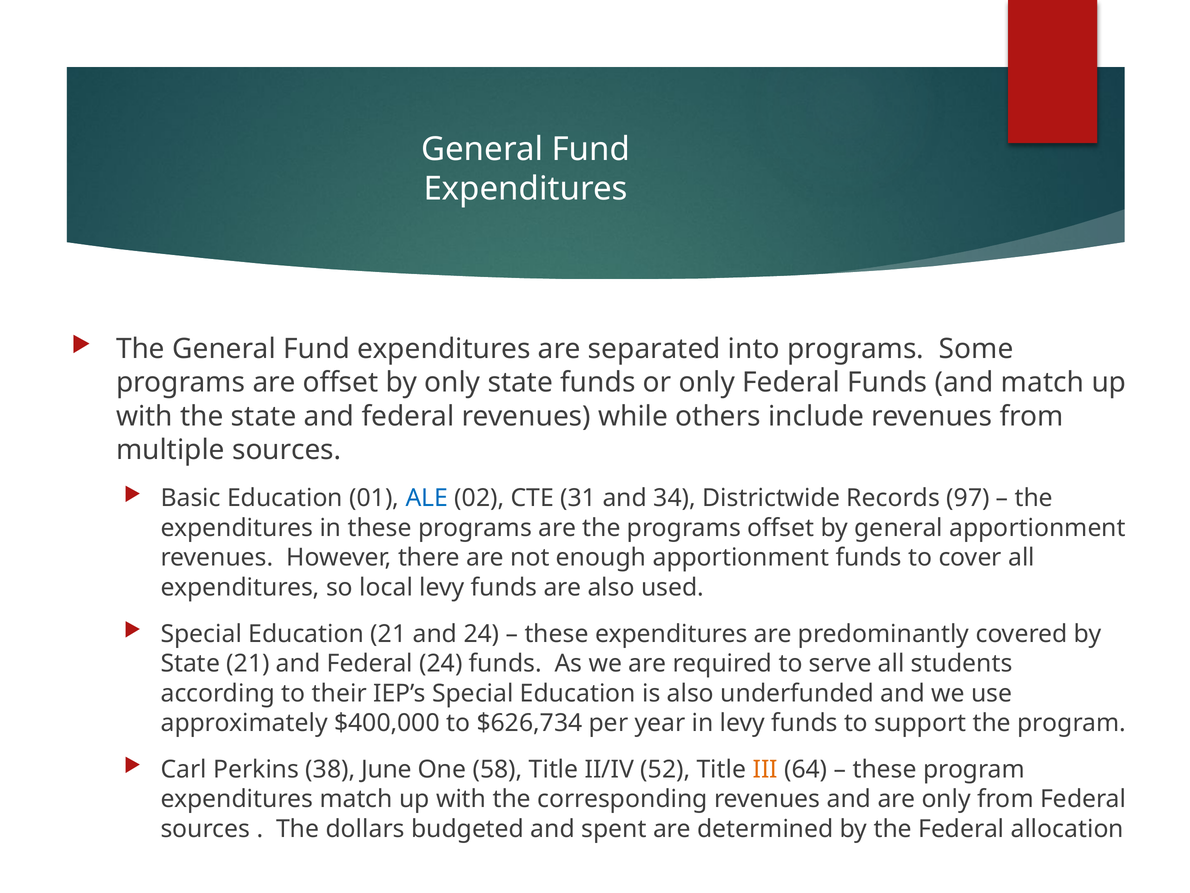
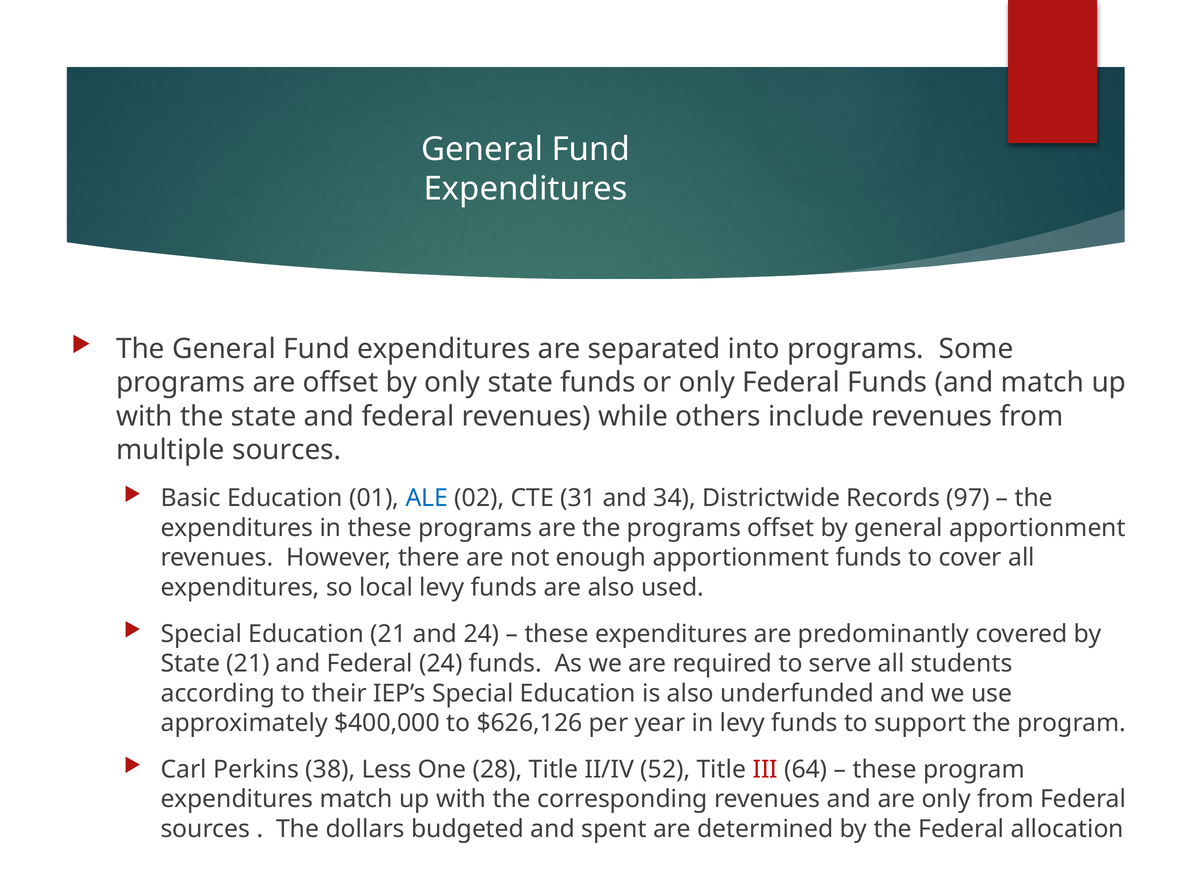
$626,734: $626,734 -> $626,126
June: June -> Less
58: 58 -> 28
III colour: orange -> red
